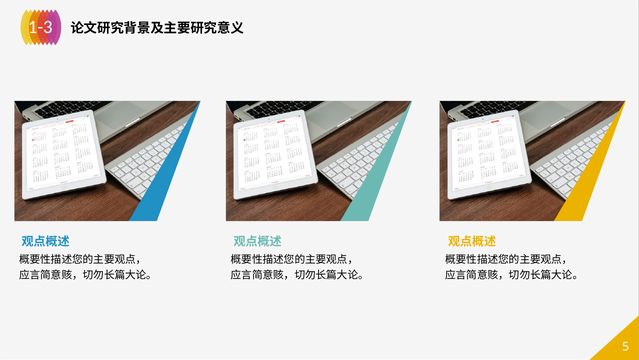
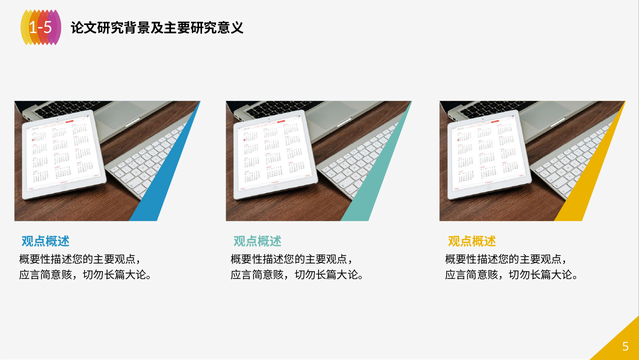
1-3: 1-3 -> 1-5
